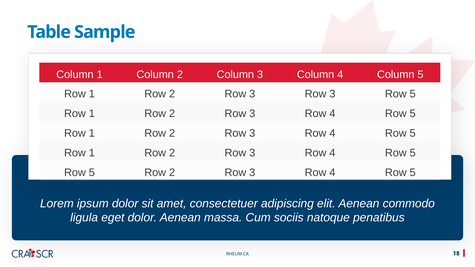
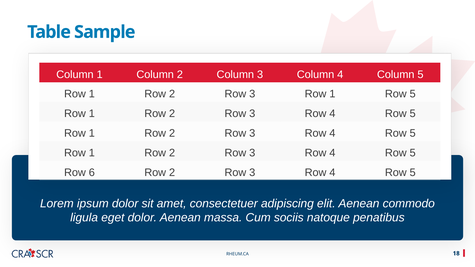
3 Row 3: 3 -> 1
5 at (92, 173): 5 -> 6
